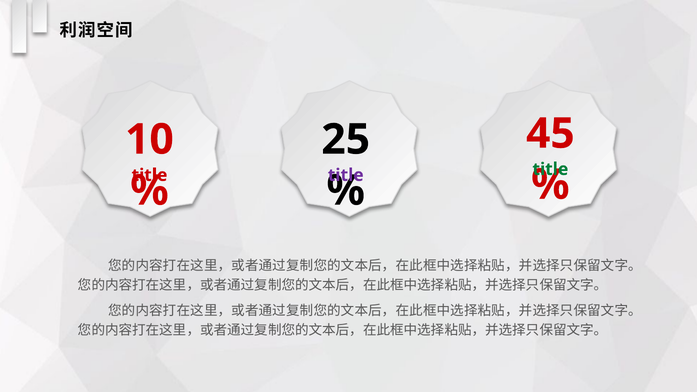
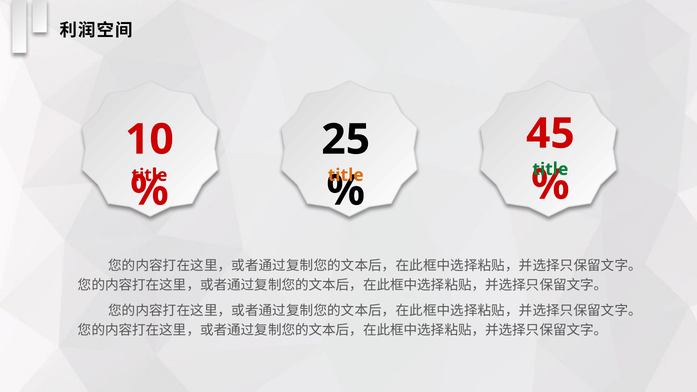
title at (346, 175) colour: purple -> orange
